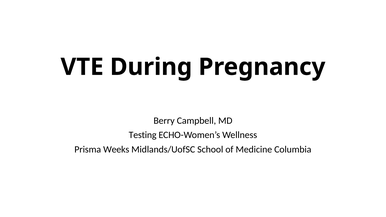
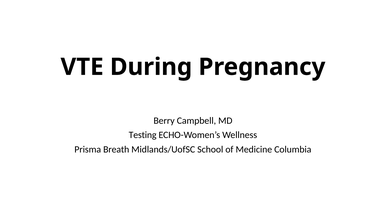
Weeks: Weeks -> Breath
